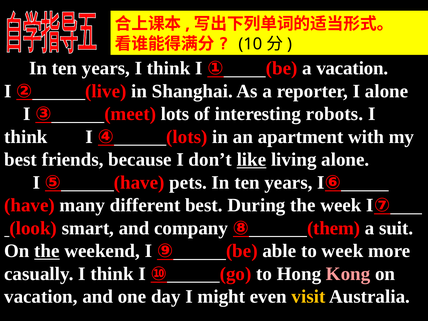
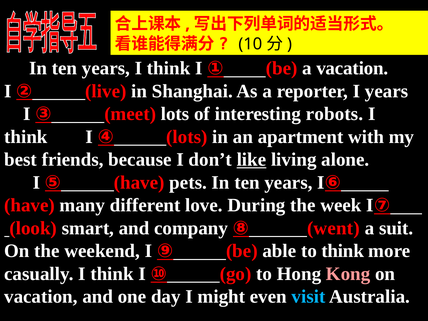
I alone: alone -> years
different best: best -> love
them: them -> went
the at (47, 251) underline: present -> none
to week: week -> think
visit colour: yellow -> light blue
